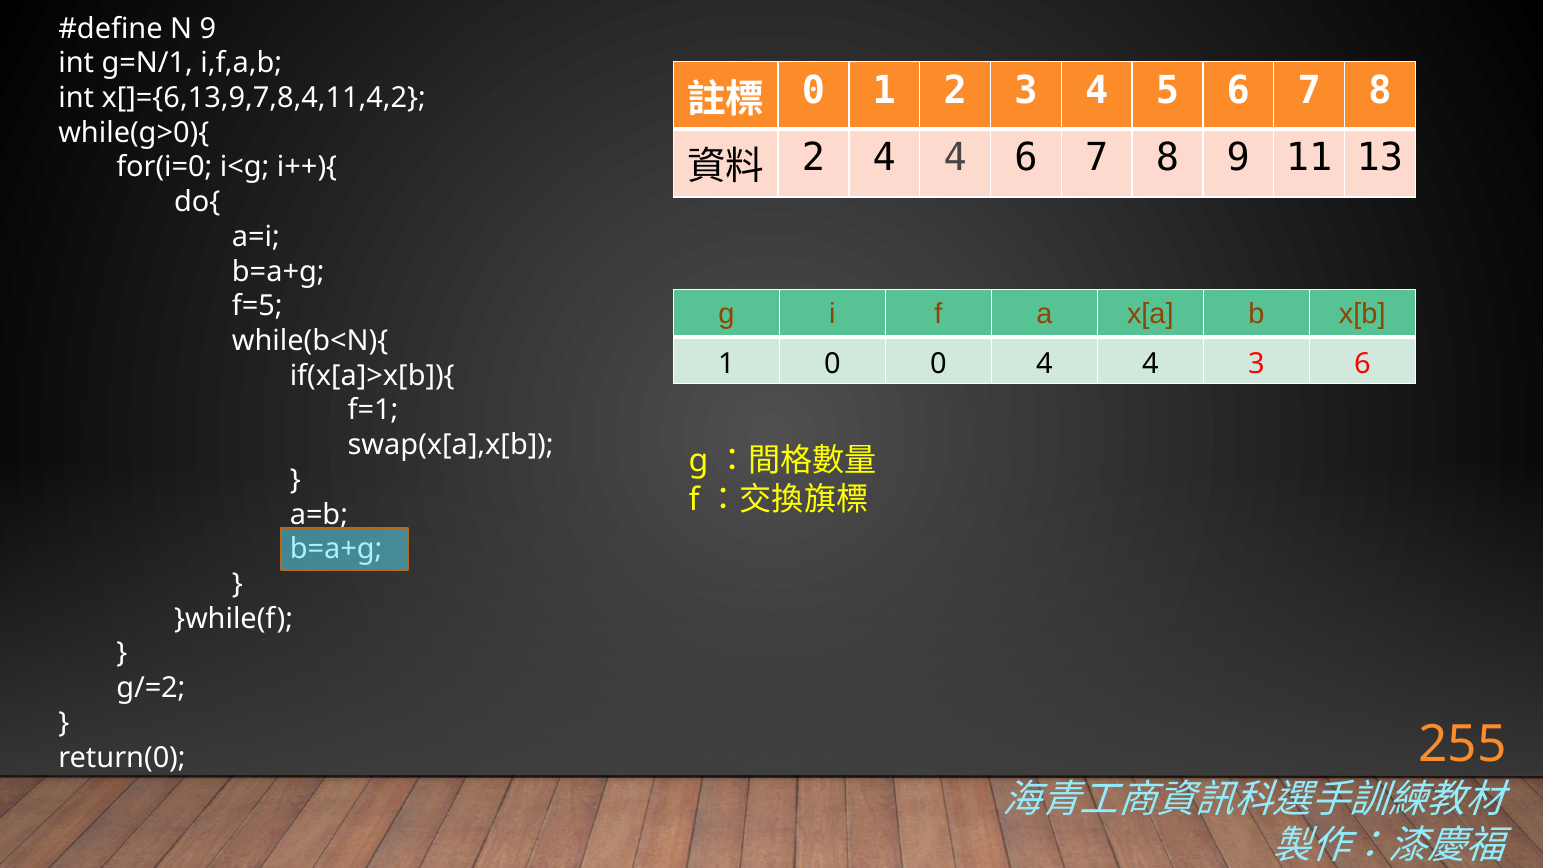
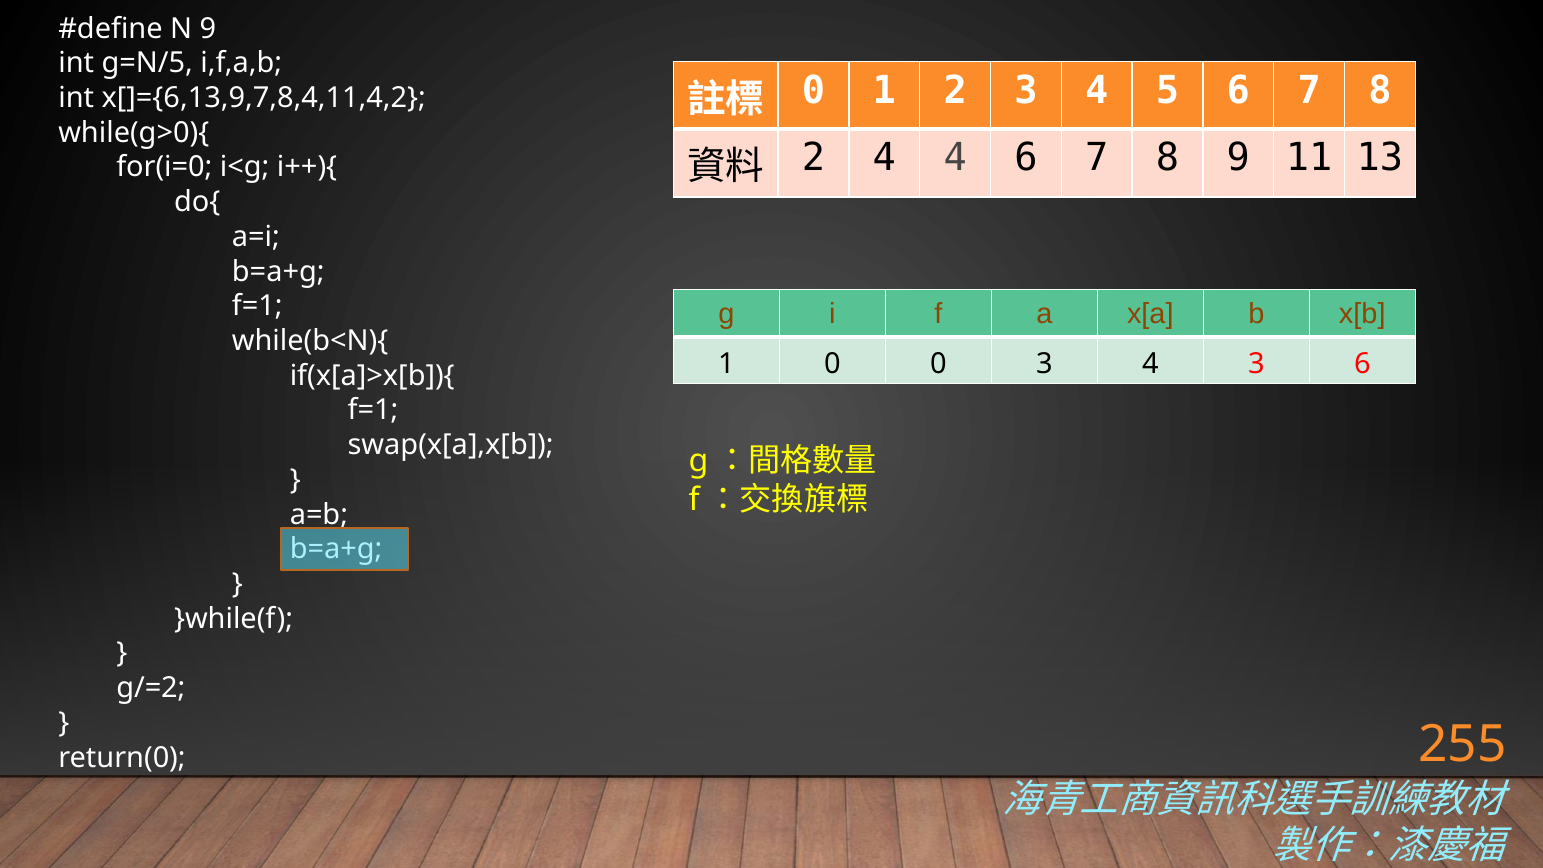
g=N/1: g=N/1 -> g=N/5
f=5 at (257, 306): f=5 -> f=1
0 4: 4 -> 3
